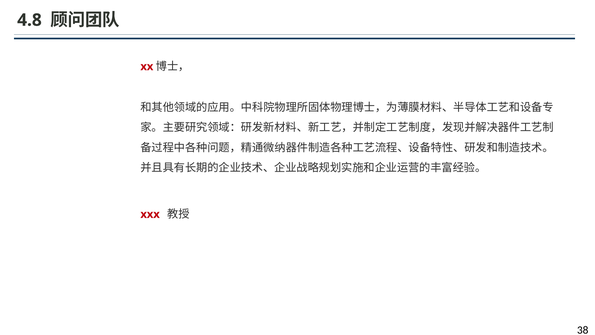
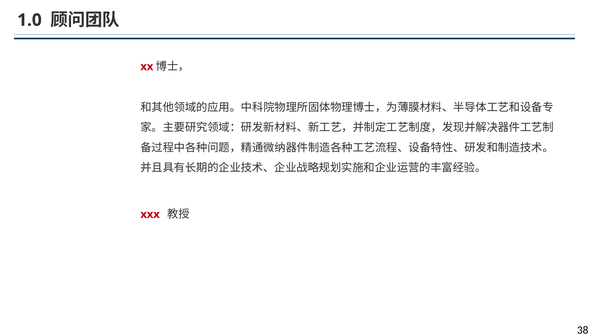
4.8: 4.8 -> 1.0
